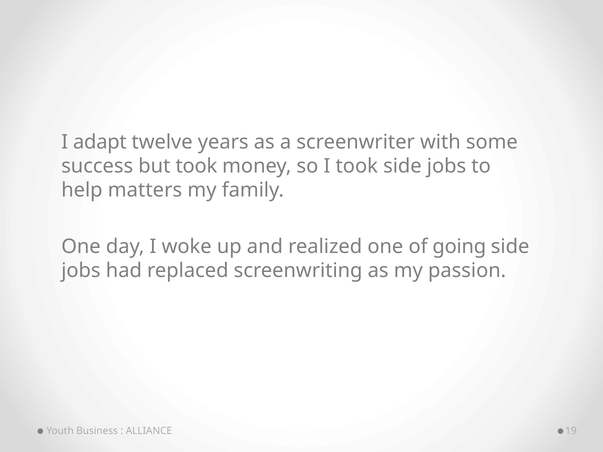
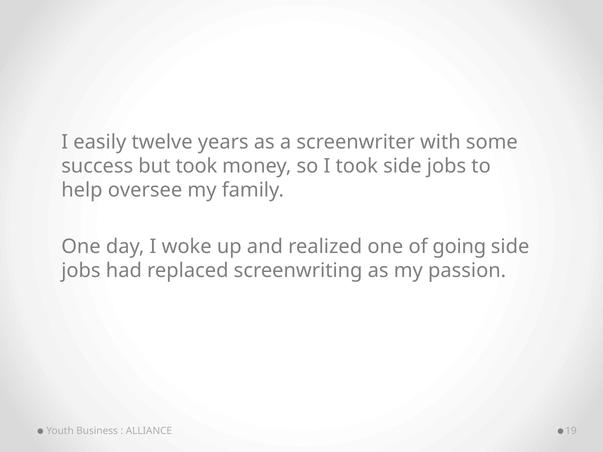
adapt: adapt -> easily
matters: matters -> oversee
